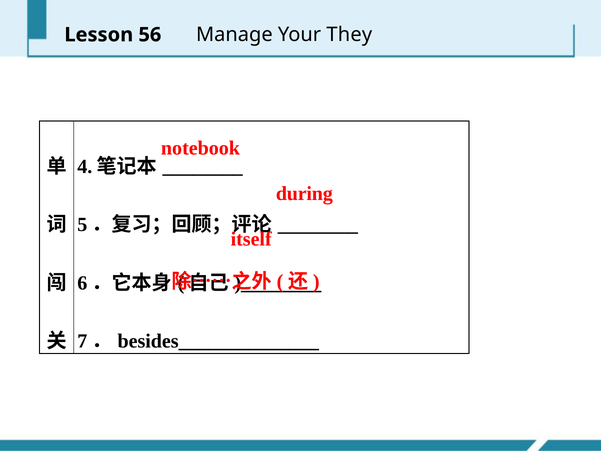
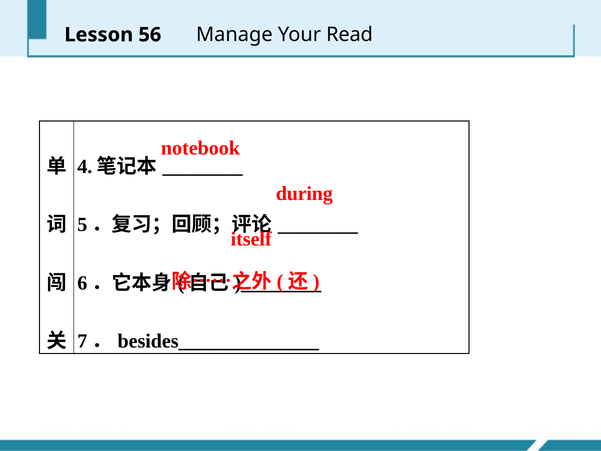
They: They -> Read
